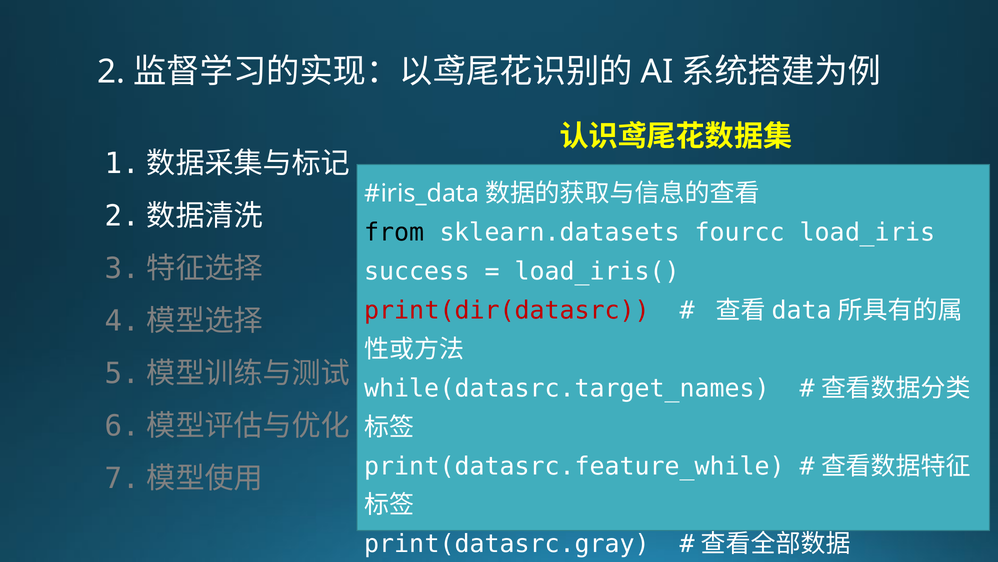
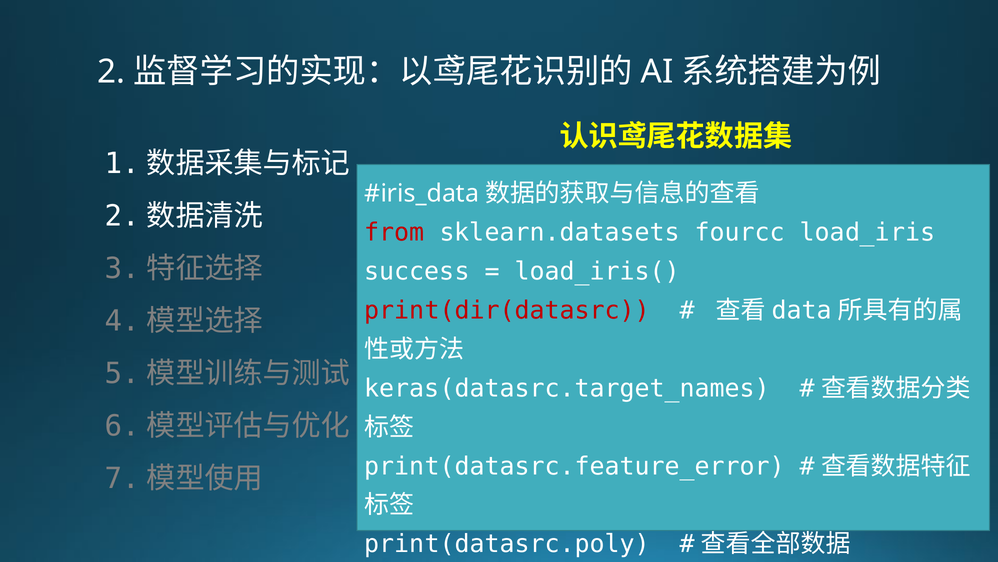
from colour: black -> red
while(datasrc.target_names: while(datasrc.target_names -> keras(datasrc.target_names
print(datasrc.feature_while: print(datasrc.feature_while -> print(datasrc.feature_error
print(datasrc.gray: print(datasrc.gray -> print(datasrc.poly
